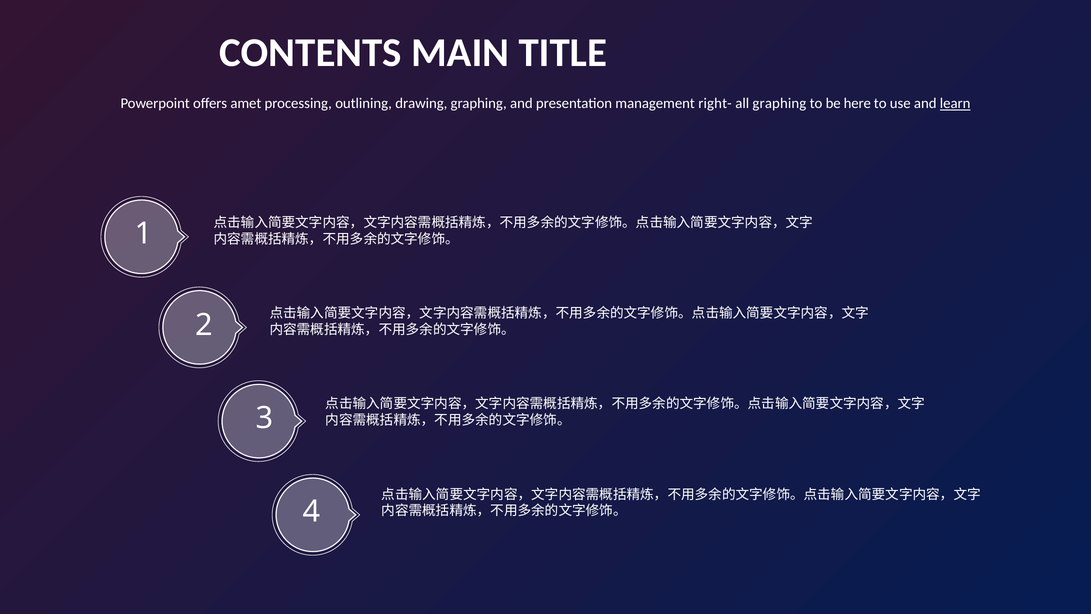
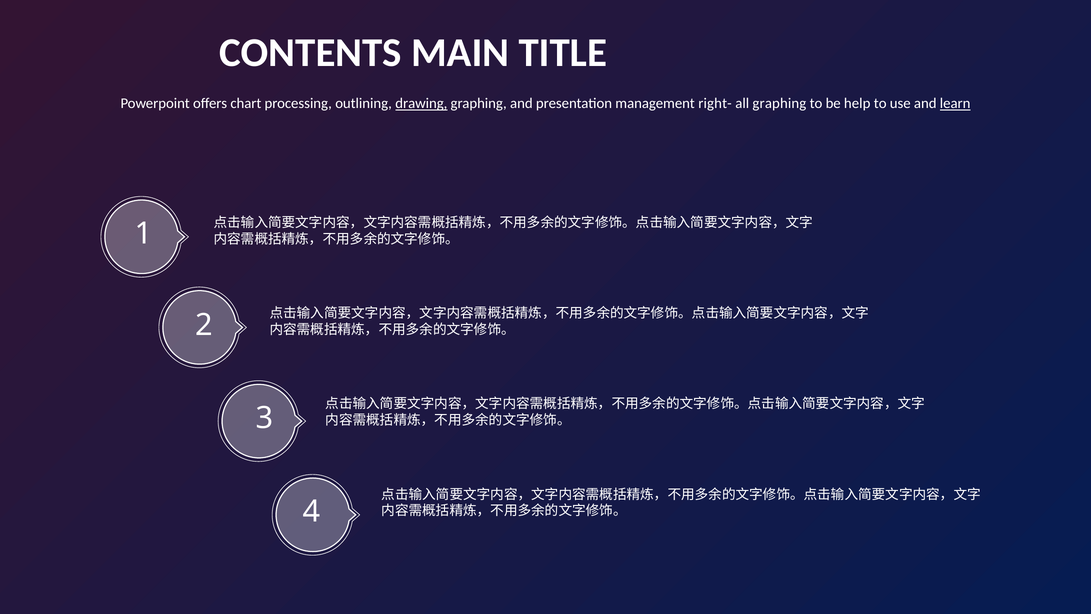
amet: amet -> chart
drawing underline: none -> present
here: here -> help
